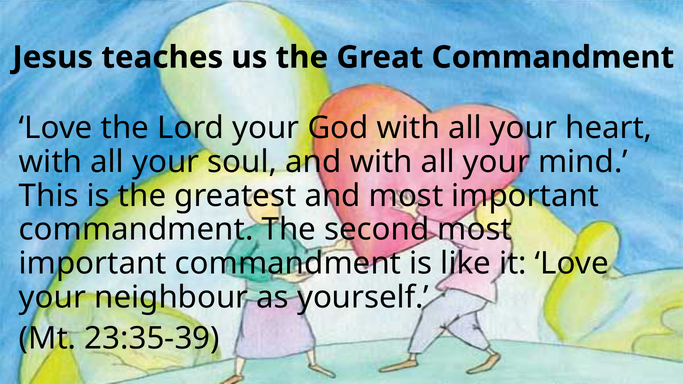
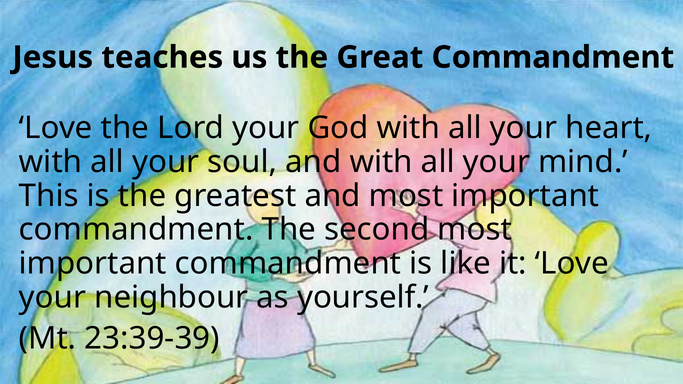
23:35-39: 23:35-39 -> 23:39-39
